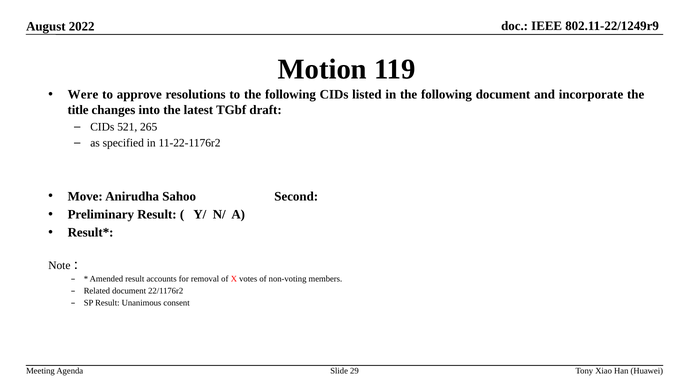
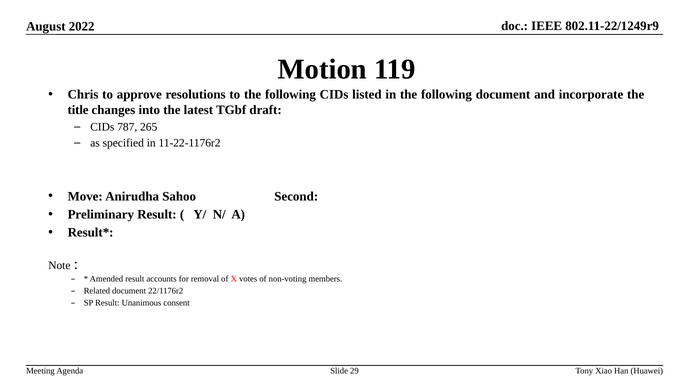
Were: Were -> Chris
521: 521 -> 787
